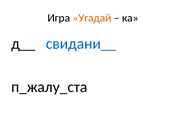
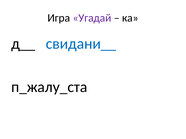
Угадай colour: orange -> purple
